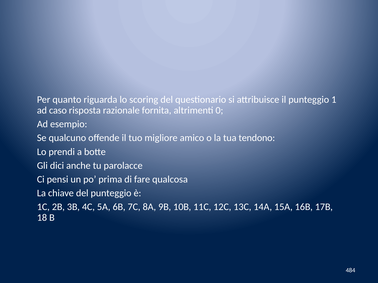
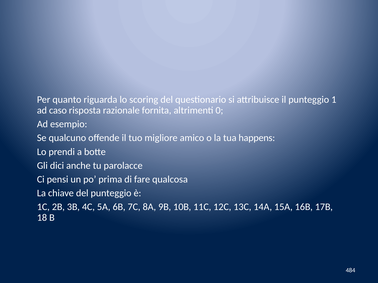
tendono: tendono -> happens
